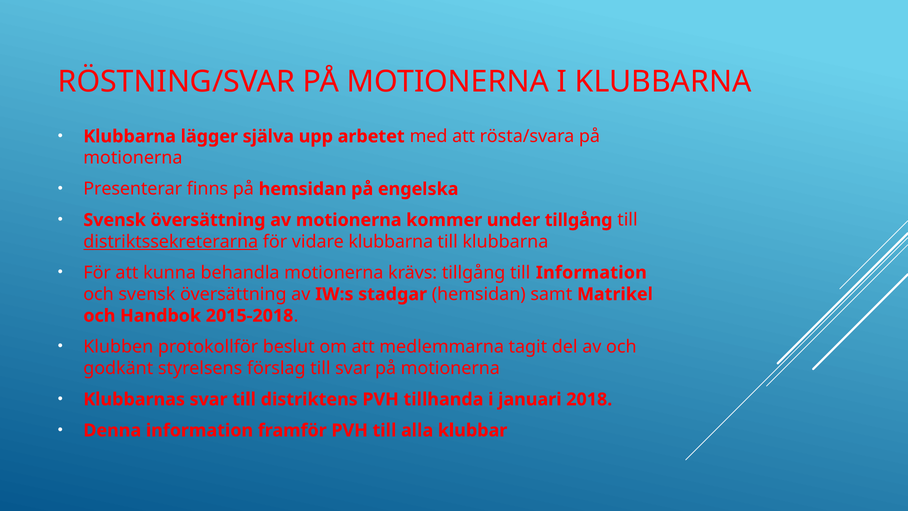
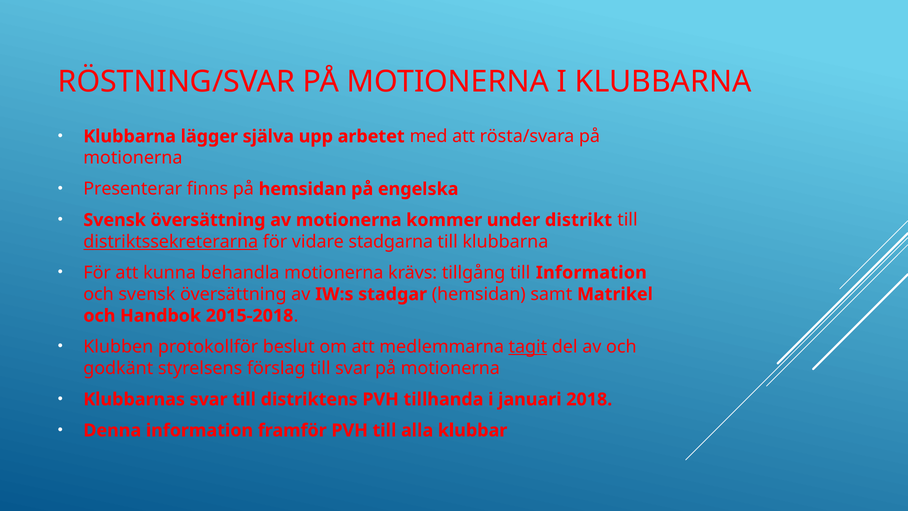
under tillgång: tillgång -> distrikt
vidare klubbarna: klubbarna -> stadgarna
tagit underline: none -> present
